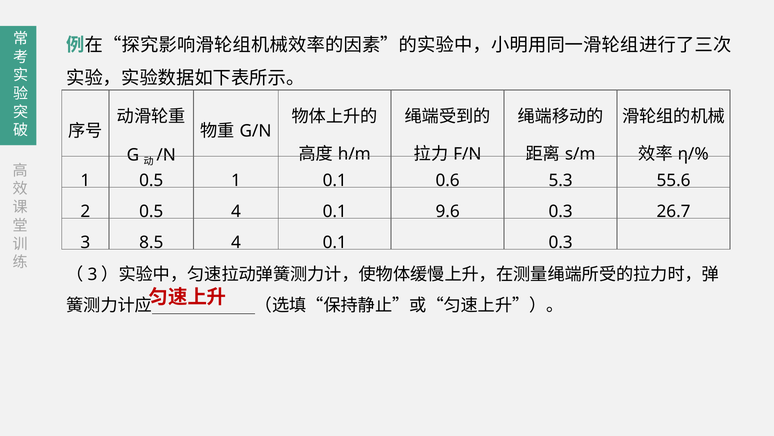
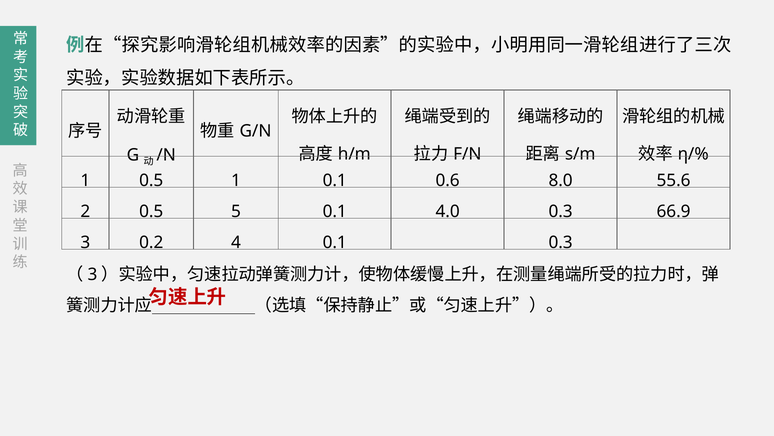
5.3: 5.3 -> 8.0
0.5 4: 4 -> 5
9.6: 9.6 -> 4.0
26.7: 26.7 -> 66.9
8.5: 8.5 -> 0.2
